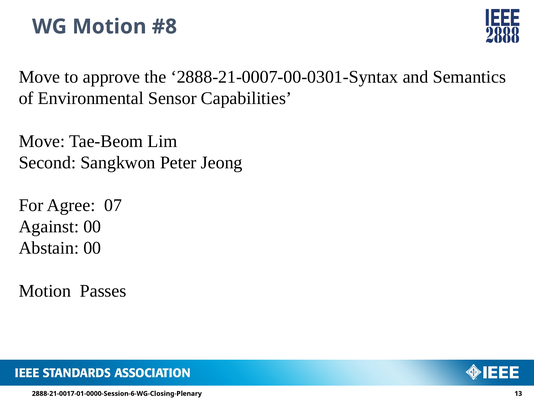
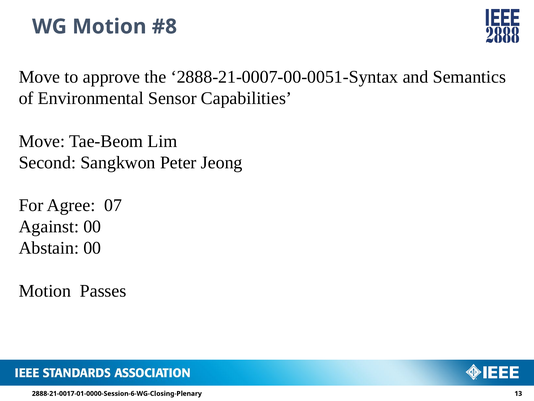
2888-21-0007-00-0301-Syntax: 2888-21-0007-00-0301-Syntax -> 2888-21-0007-00-0051-Syntax
